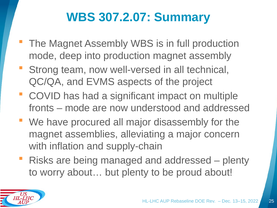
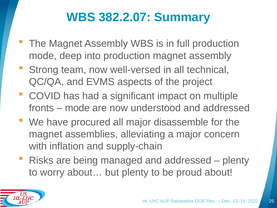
307.2.07: 307.2.07 -> 382.2.07
disassembly: disassembly -> disassemble
